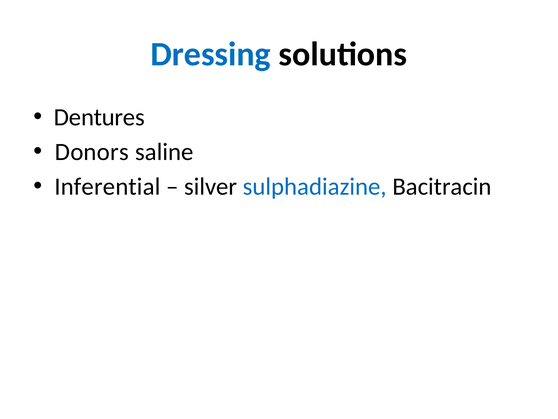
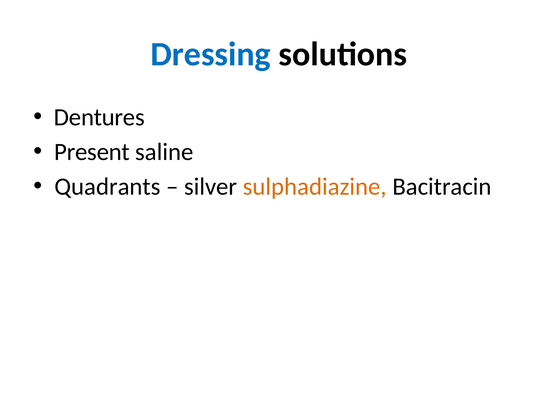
Donors: Donors -> Present
Inferential: Inferential -> Quadrants
sulphadiazine colour: blue -> orange
